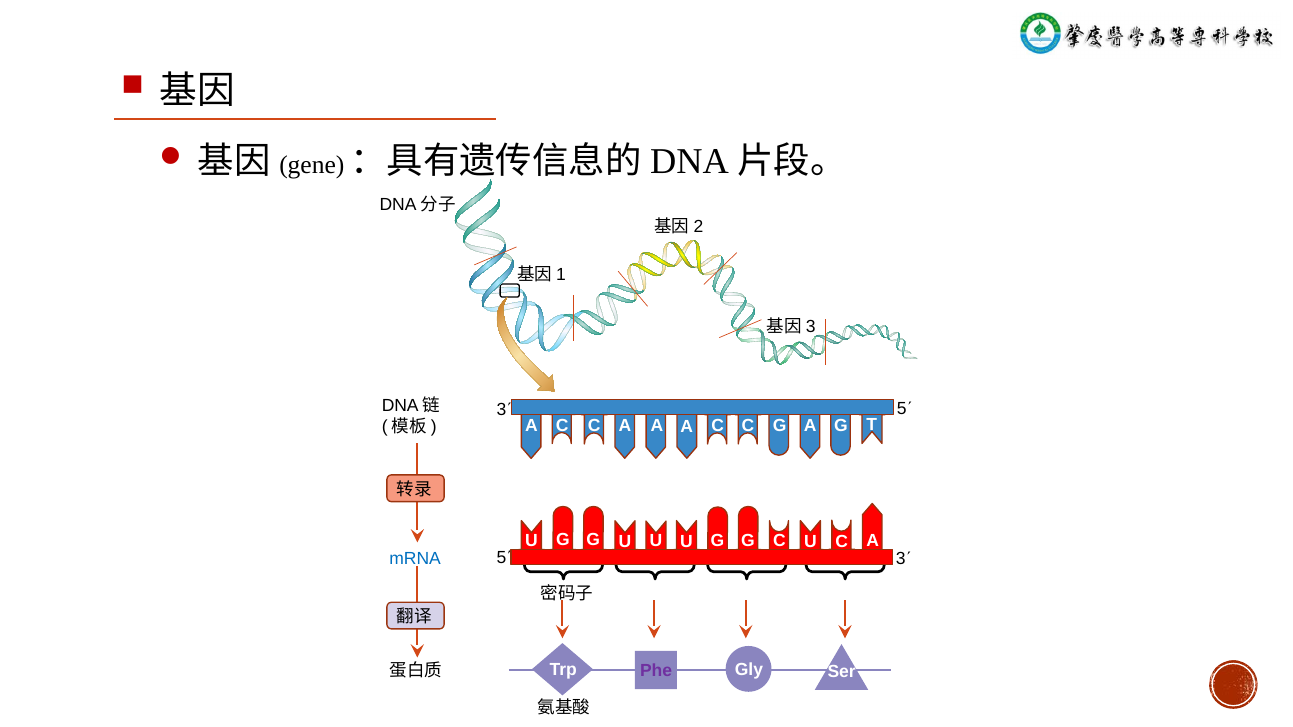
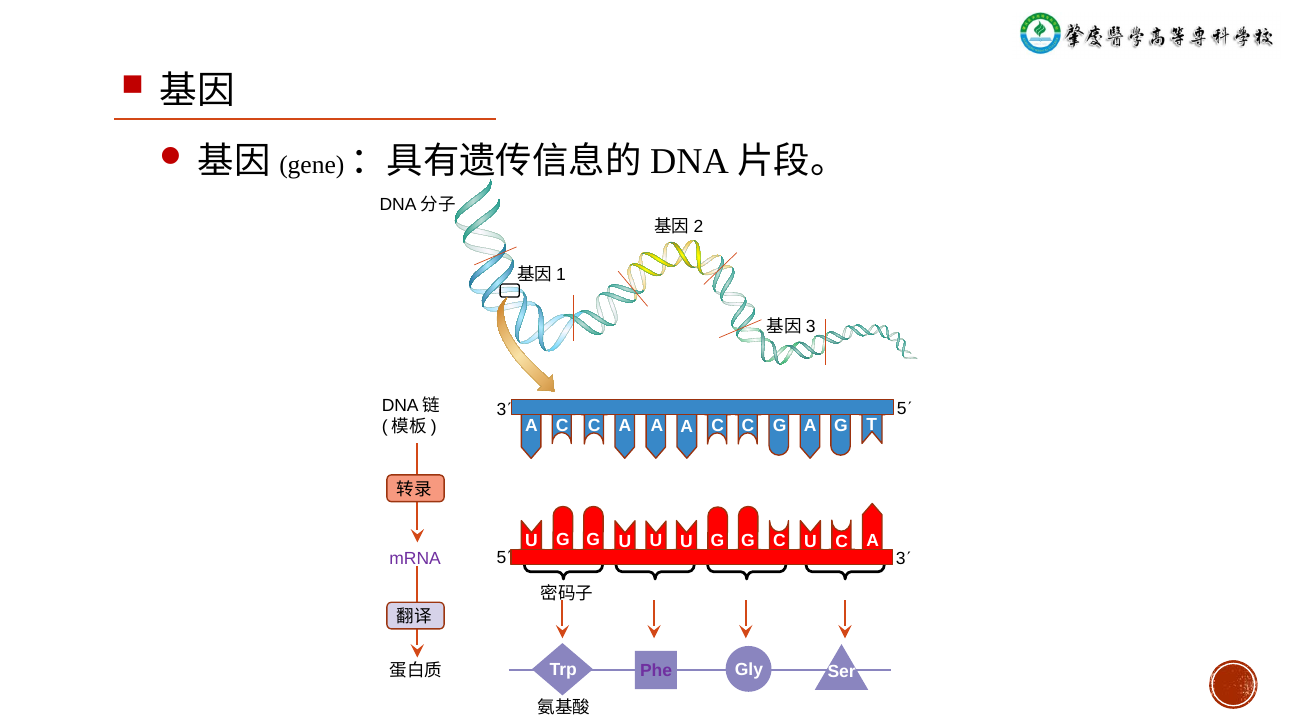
mRNA colour: blue -> purple
